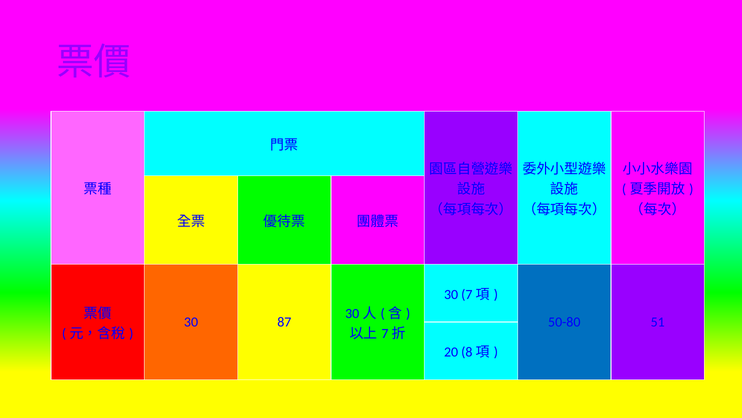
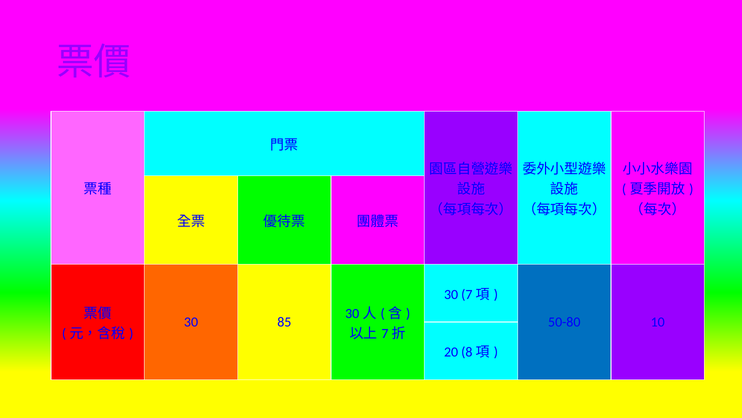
87: 87 -> 85
51: 51 -> 10
